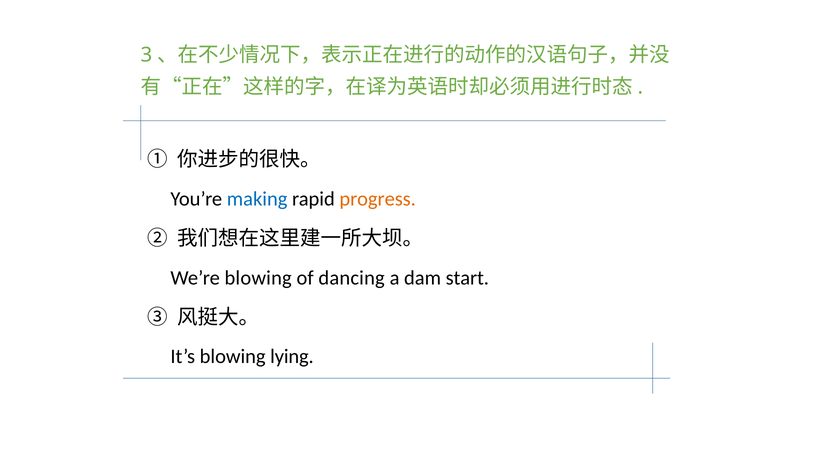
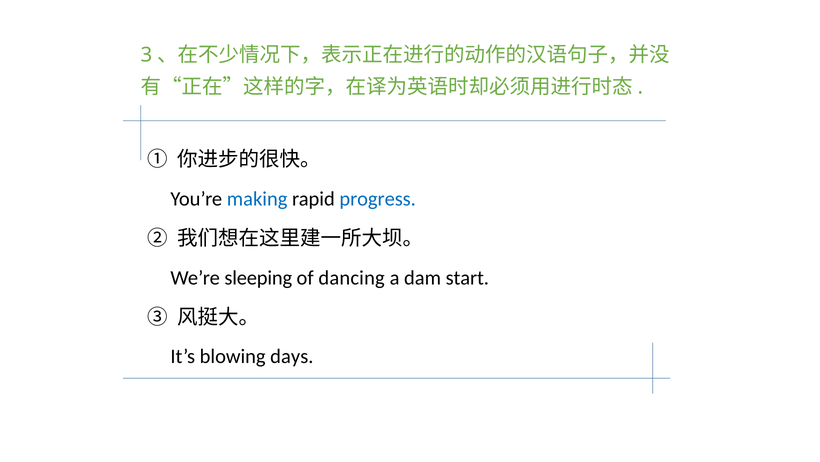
progress colour: orange -> blue
We’re blowing: blowing -> sleeping
lying: lying -> days
